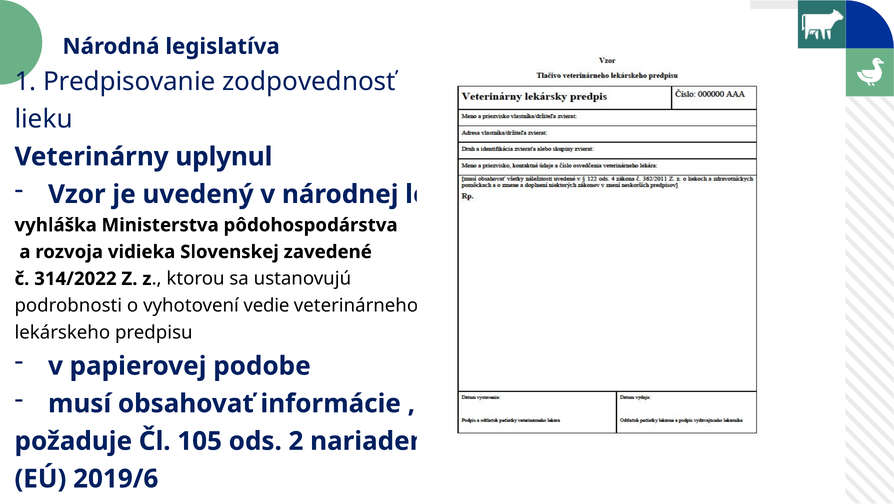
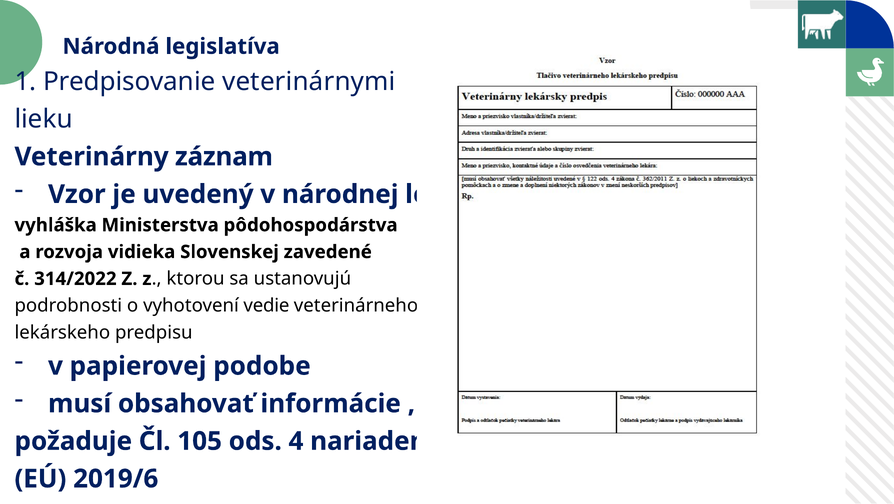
zodpovednosť: zodpovednosť -> veterinárnymi
uplynul: uplynul -> záznam
2: 2 -> 4
